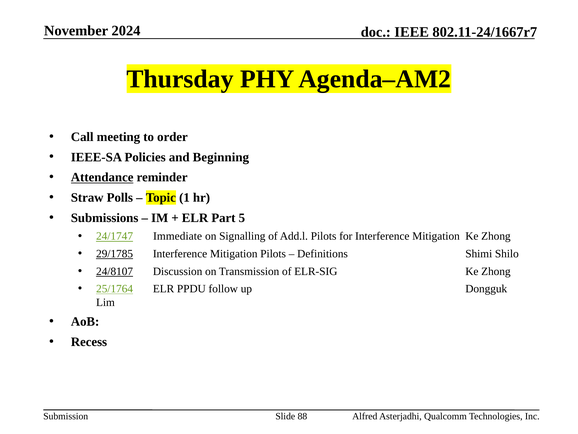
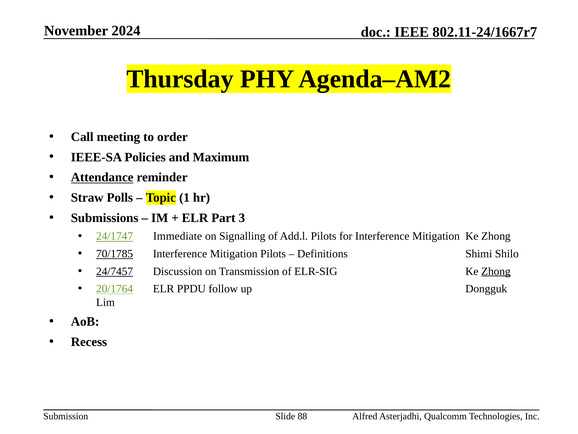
Beginning: Beginning -> Maximum
5: 5 -> 3
29/1785: 29/1785 -> 70/1785
24/8107: 24/8107 -> 24/7457
Zhong at (496, 271) underline: none -> present
25/1764: 25/1764 -> 20/1764
